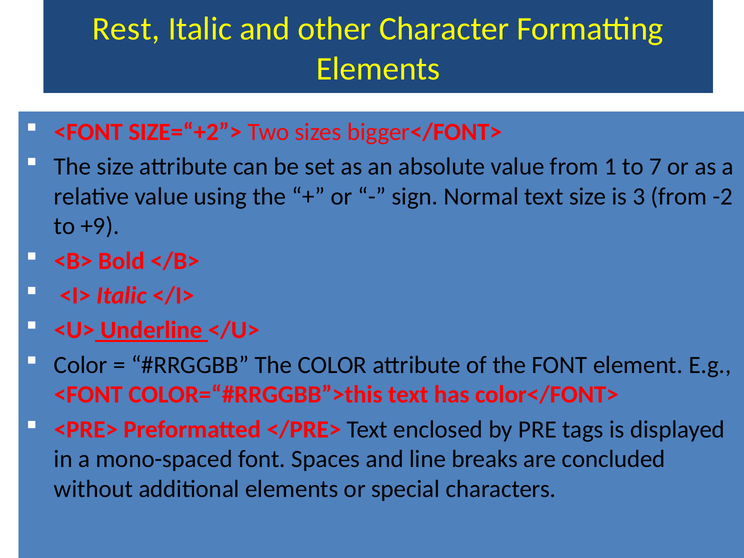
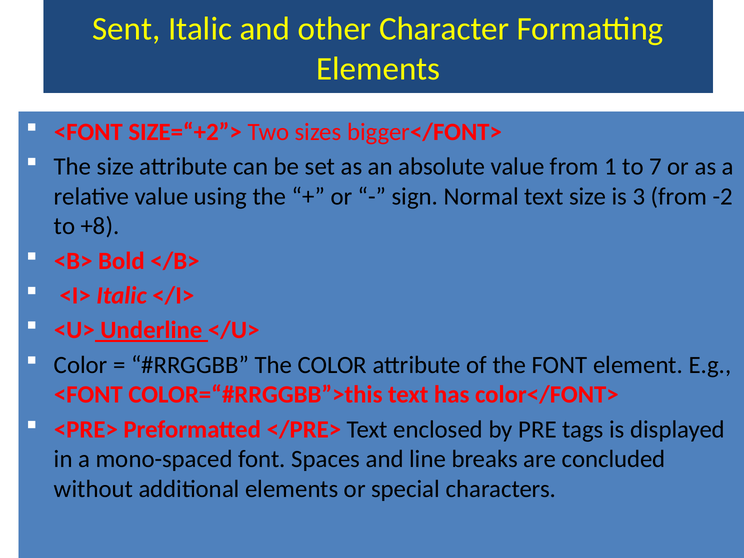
Rest: Rest -> Sent
+9: +9 -> +8
